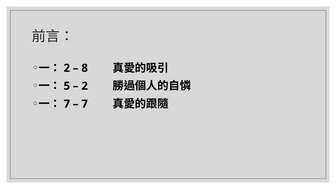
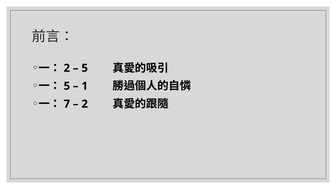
8 at (85, 68): 8 -> 5
2 at (85, 86): 2 -> 1
7 at (85, 104): 7 -> 2
